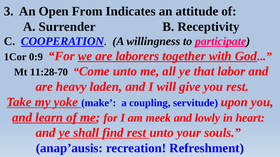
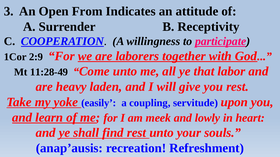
0:9: 0:9 -> 2:9
11:28-70: 11:28-70 -> 11:28-49
make: make -> easily
